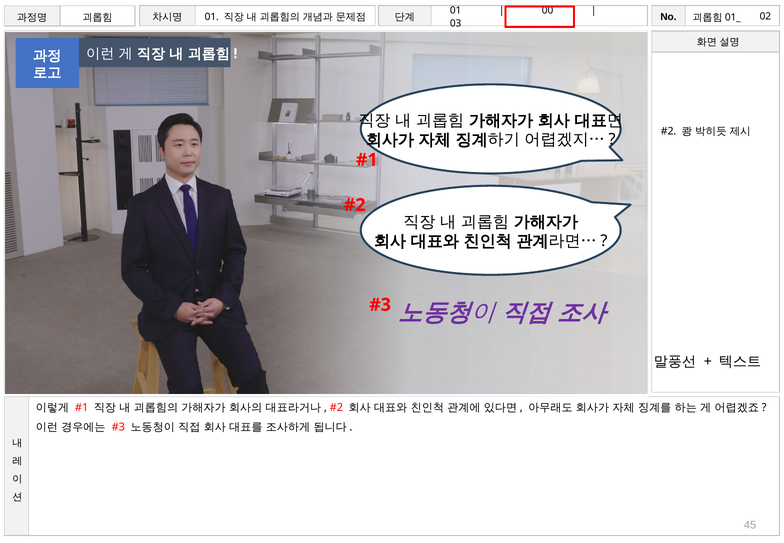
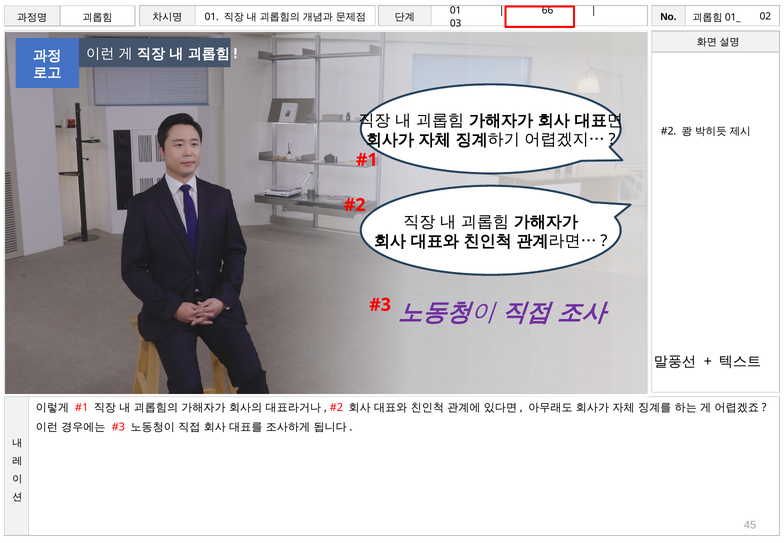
00: 00 -> 66
